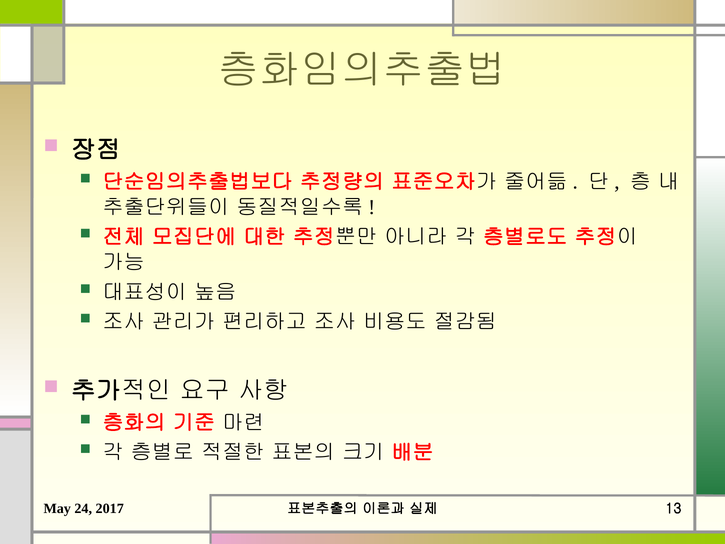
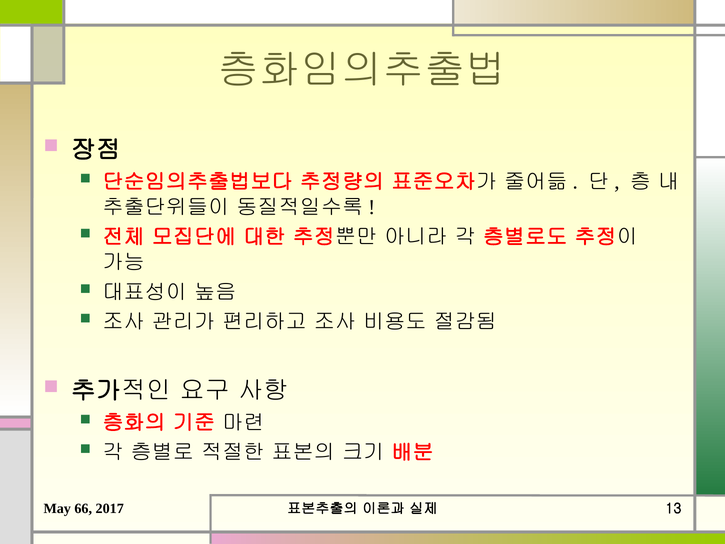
24: 24 -> 66
